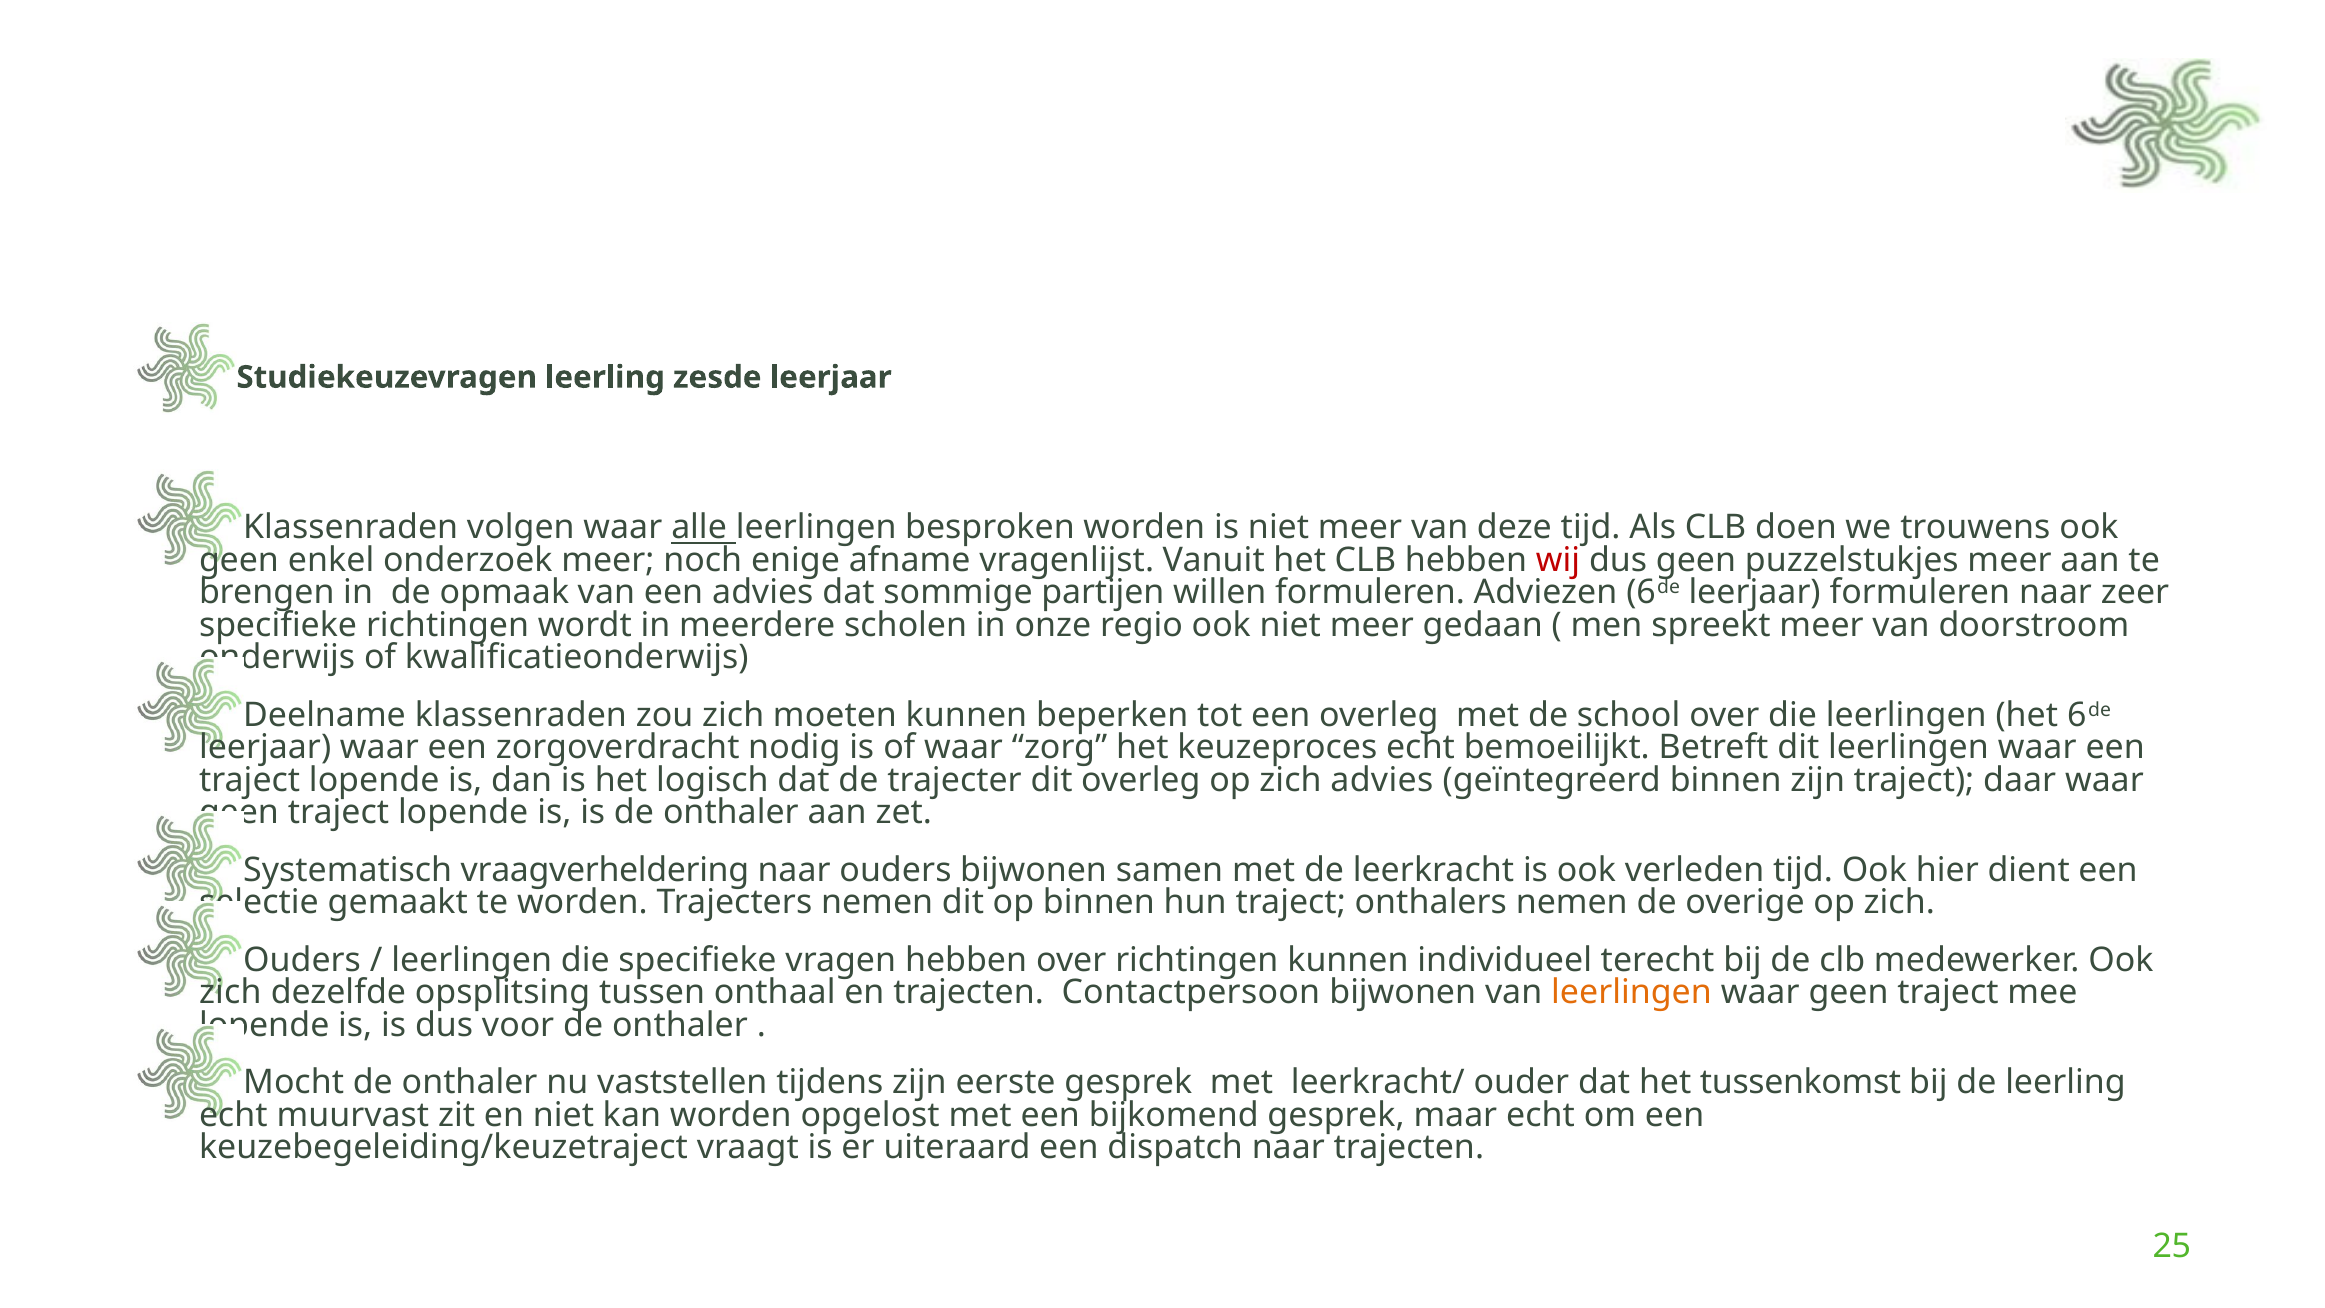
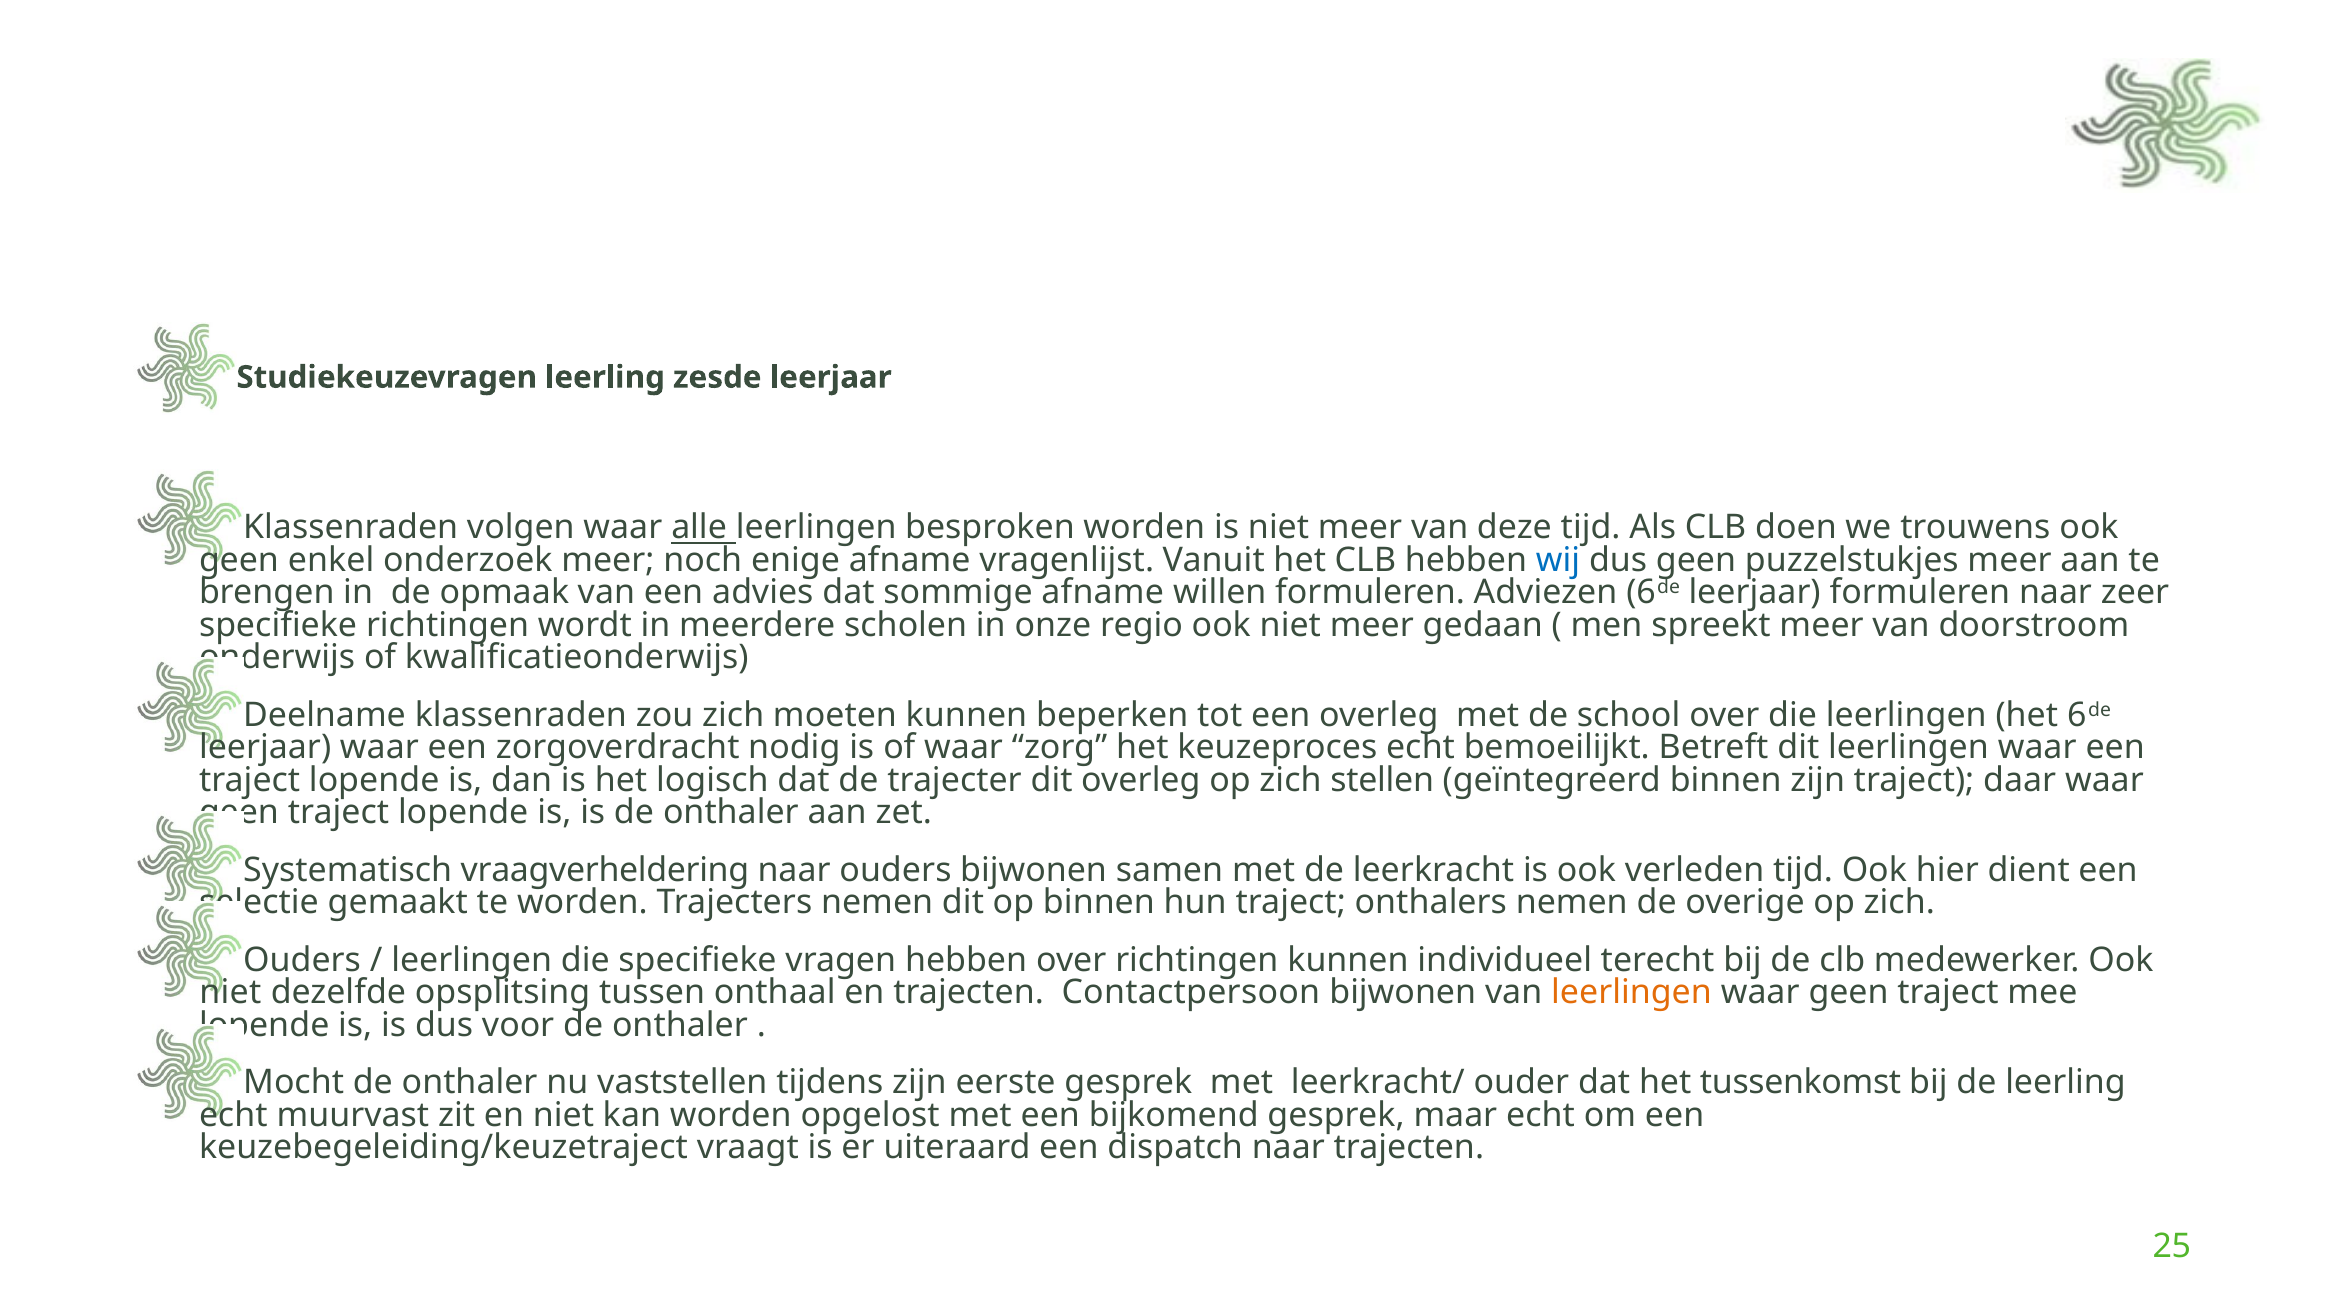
wij colour: red -> blue
sommige partijen: partijen -> afname
zich advies: advies -> stellen
zich at (230, 992): zich -> niet
